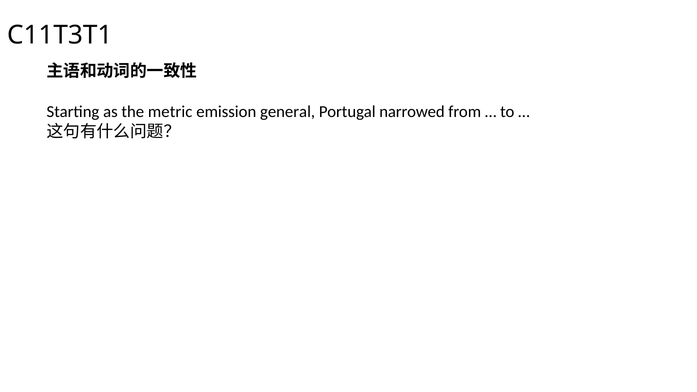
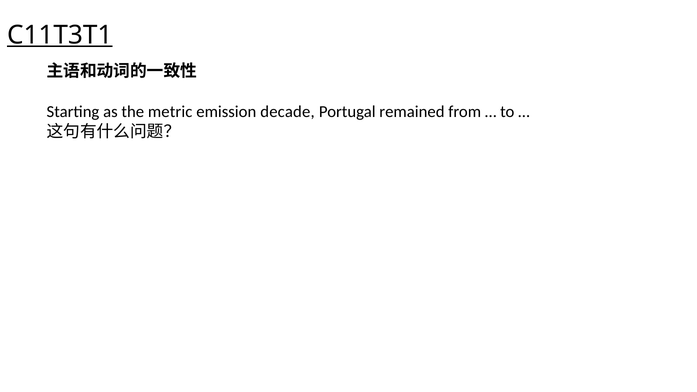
C11T3T1 underline: none -> present
general: general -> decade
narrowed: narrowed -> remained
